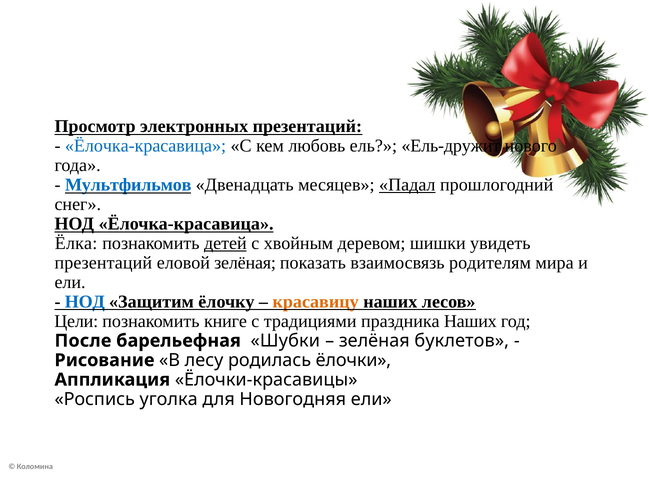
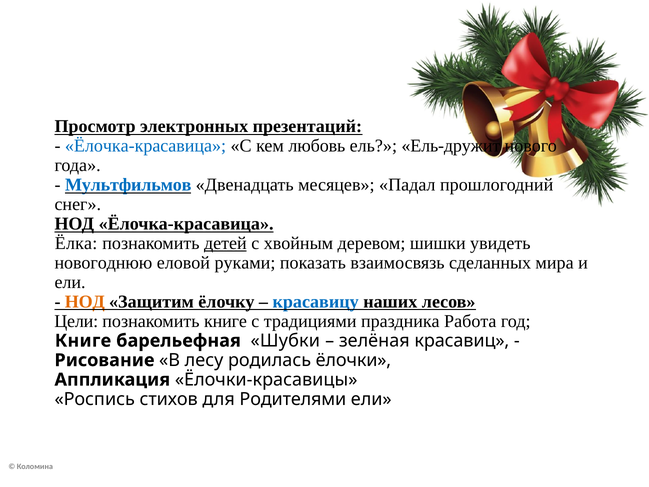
Падал underline: present -> none
презентаций at (103, 263): презентаций -> новогоднюю
еловой зелёная: зелёная -> руками
родителям: родителям -> сделанных
НОД at (85, 302) colour: blue -> orange
красавицу colour: orange -> blue
праздника Наших: Наших -> Работа
После at (83, 341): После -> Книге
буклетов: буклетов -> красавиц
уголка: уголка -> стихов
Новогодняя: Новогодняя -> Родителями
